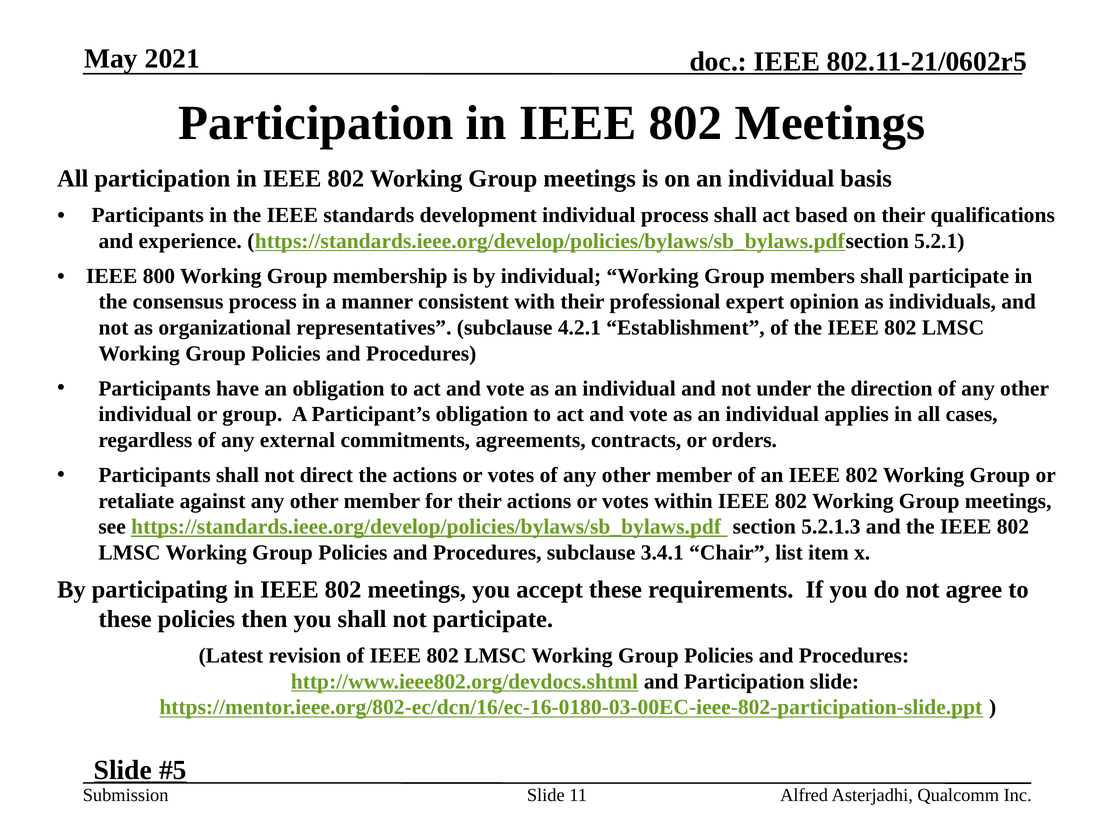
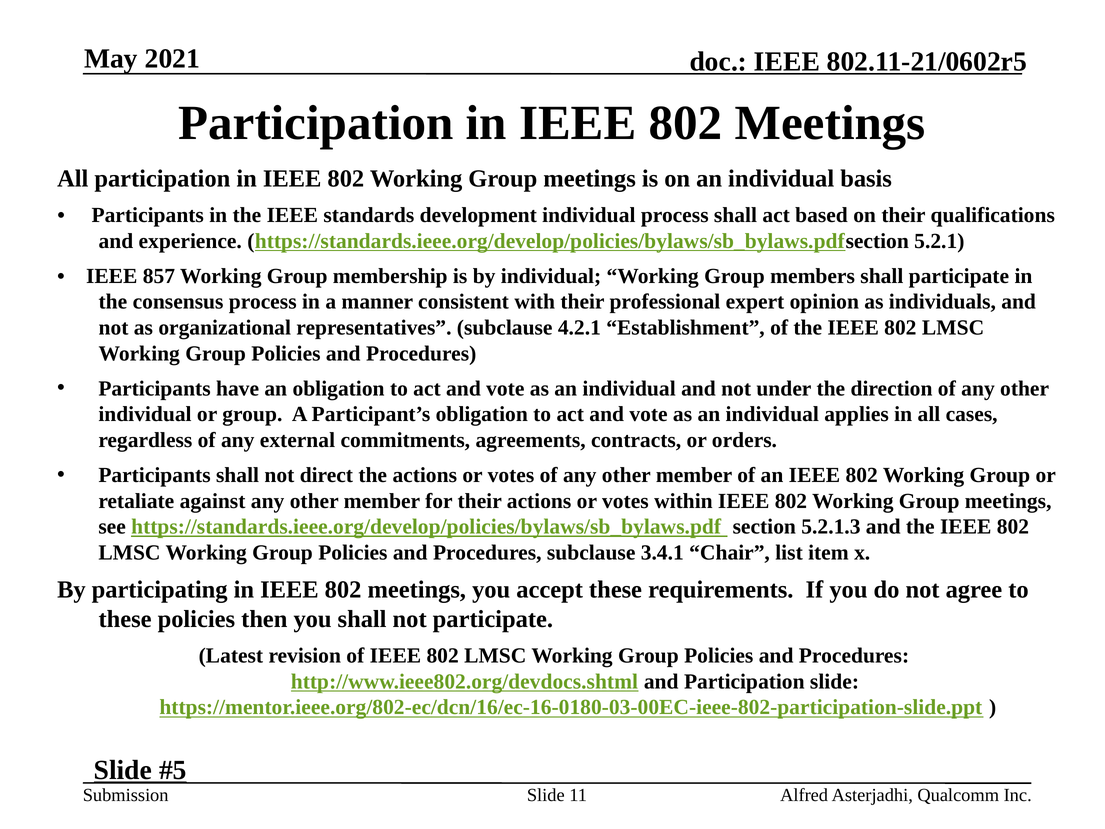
800: 800 -> 857
